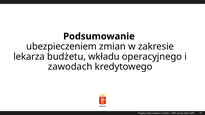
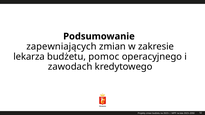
ubezpieczeniem: ubezpieczeniem -> zapewniających
wkładu: wkładu -> pomoc
